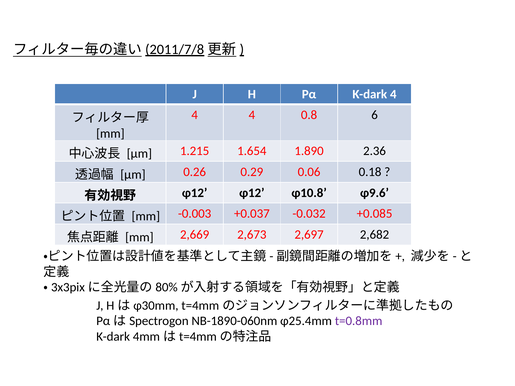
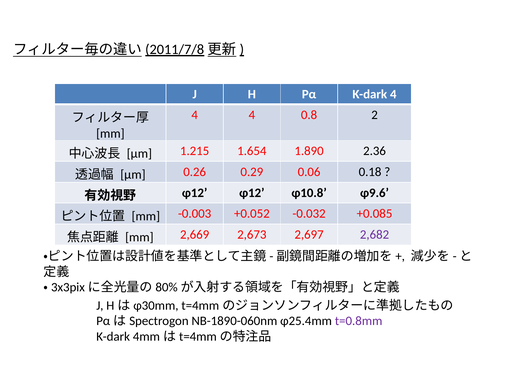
6: 6 -> 2
+0.037: +0.037 -> +0.052
2,682 colour: black -> purple
